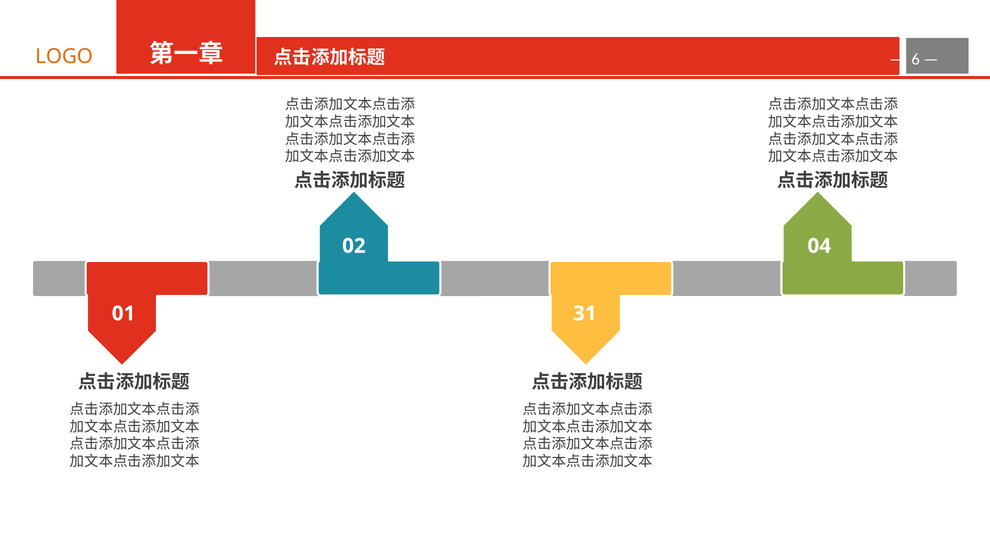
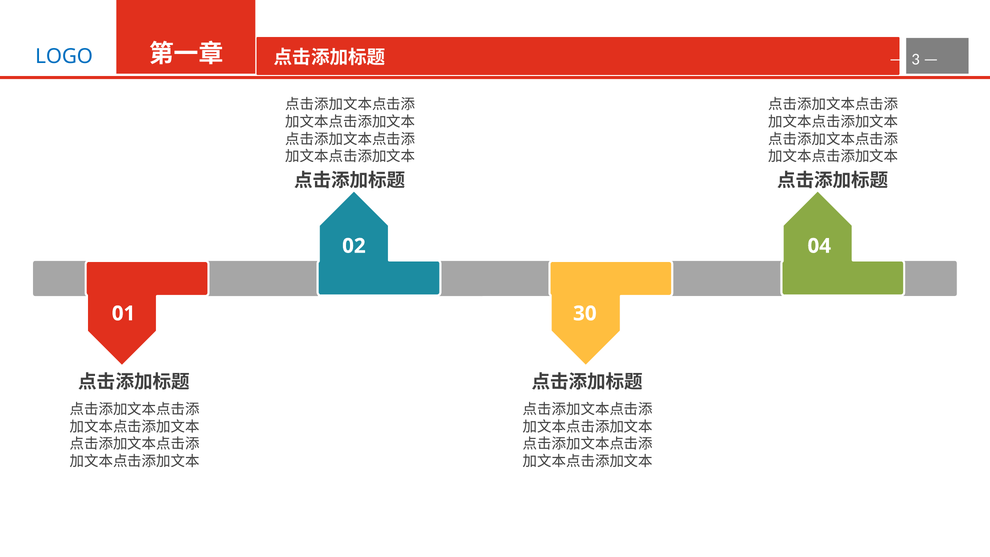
LOGO colour: orange -> blue
6: 6 -> 3
31: 31 -> 30
